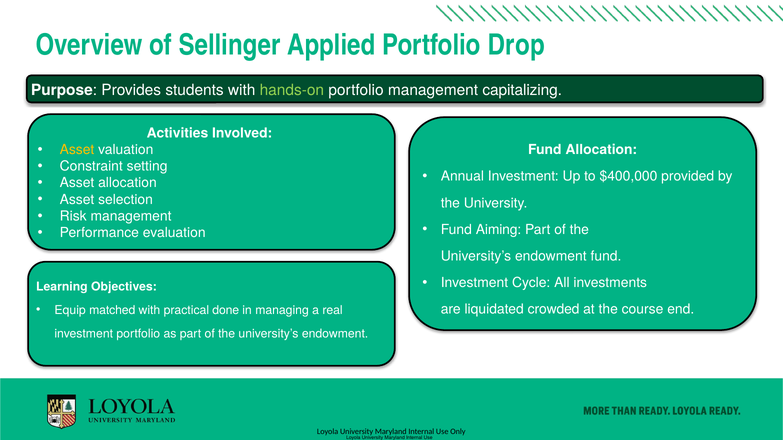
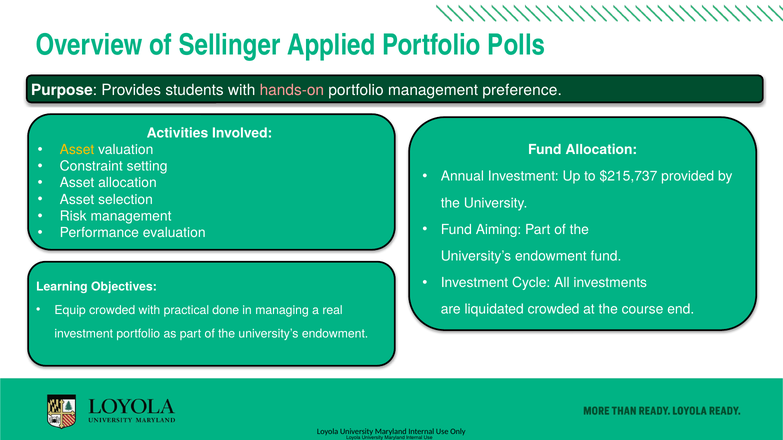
Drop: Drop -> Polls
hands-on colour: light green -> pink
capitalizing: capitalizing -> preference
$400,000: $400,000 -> $215,737
Equip matched: matched -> crowded
